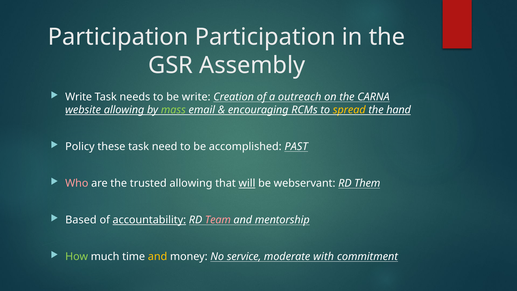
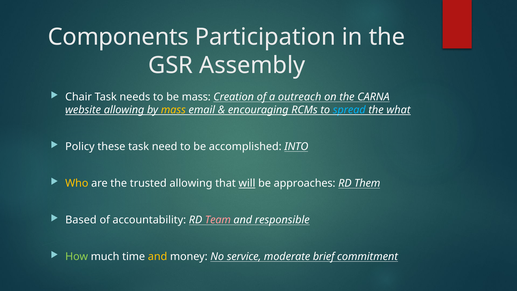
Participation at (118, 37): Participation -> Components
Write at (79, 97): Write -> Chair
be write: write -> mass
mass at (173, 110) colour: light green -> yellow
spread colour: yellow -> light blue
hand: hand -> what
PAST: PAST -> INTO
Who colour: pink -> yellow
webservant: webservant -> approaches
accountability underline: present -> none
mentorship: mentorship -> responsible
with: with -> brief
